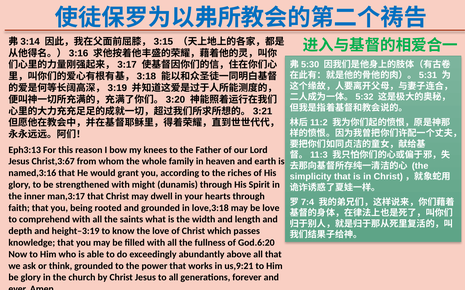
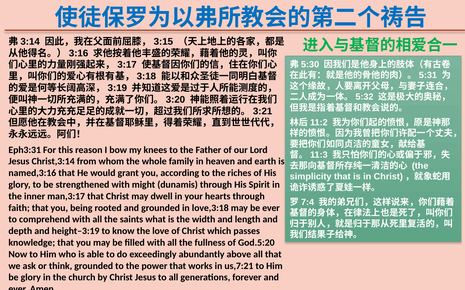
Eph3:13: Eph3:13 -> Eph3:31
Christ,3:67: Christ,3:67 -> Christ,3:14
be love: love -> ever
God.6:20: God.6:20 -> God.5:20
us,9:21: us,9:21 -> us,7:21
